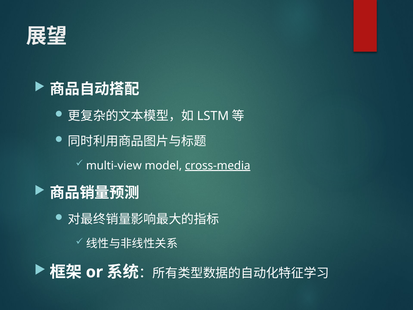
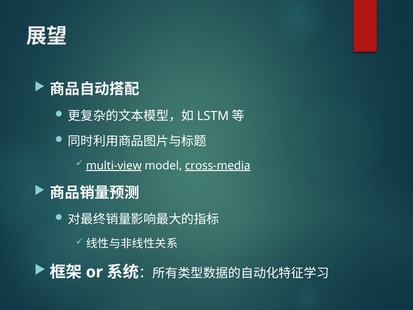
multi-view underline: none -> present
